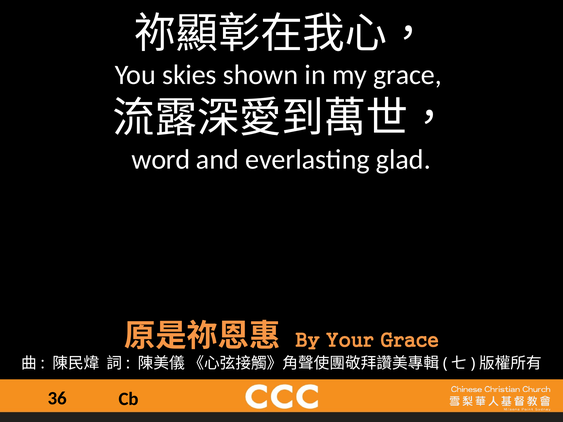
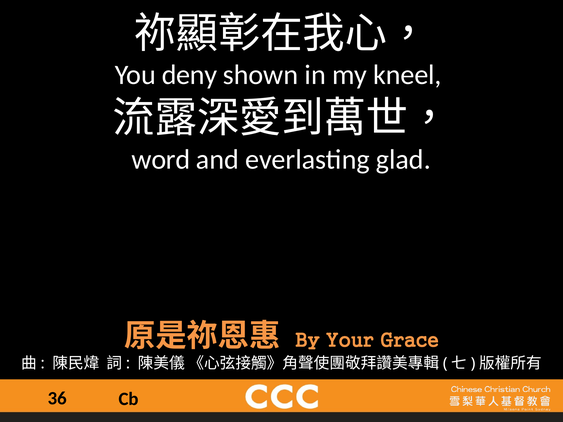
skies: skies -> deny
my grace: grace -> kneel
